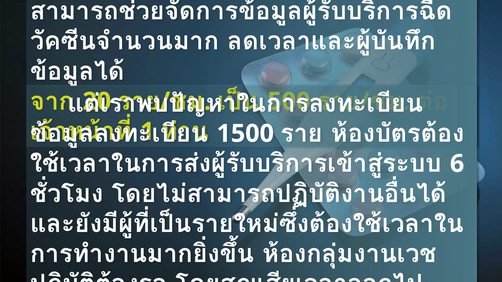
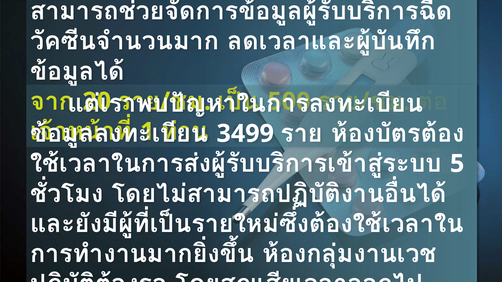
1500: 1500 -> 3499
6: 6 -> 5
